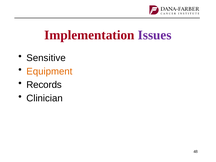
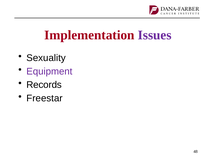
Sensitive: Sensitive -> Sexuality
Equipment colour: orange -> purple
Clinician: Clinician -> Freestar
